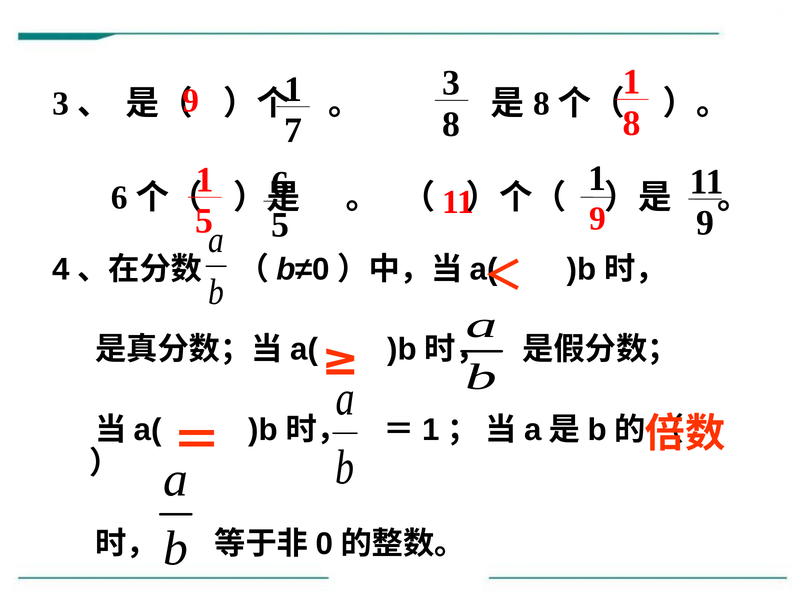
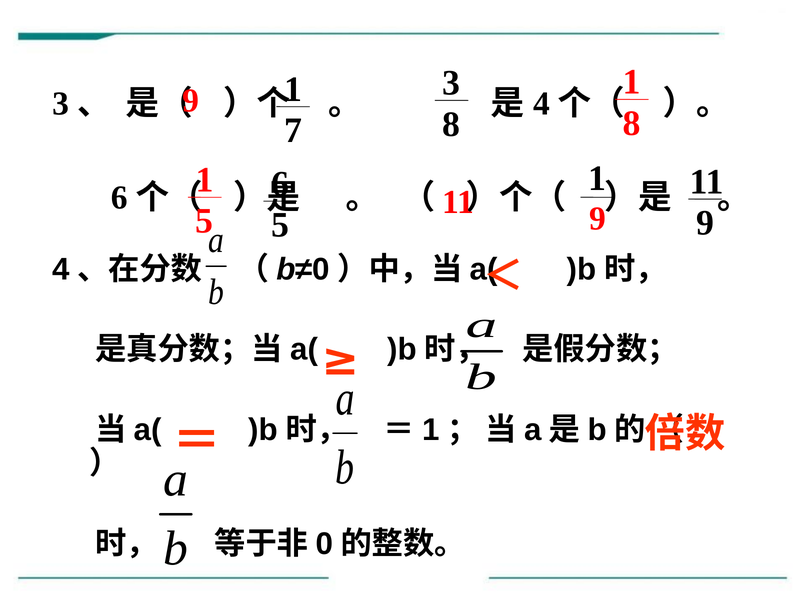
8 at (541, 104): 8 -> 4
